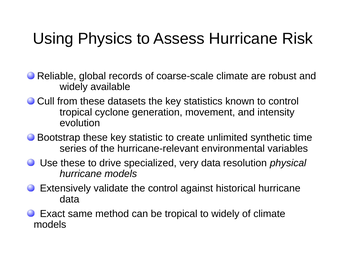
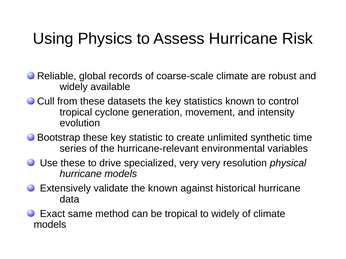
very data: data -> very
the control: control -> known
